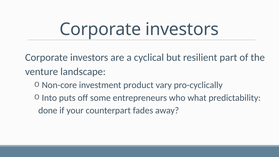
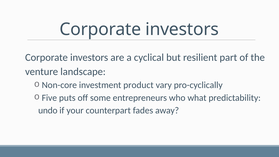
Into: Into -> Five
done: done -> undo
